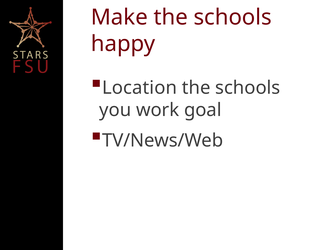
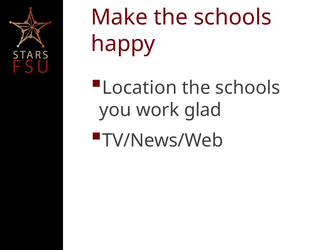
goal: goal -> glad
